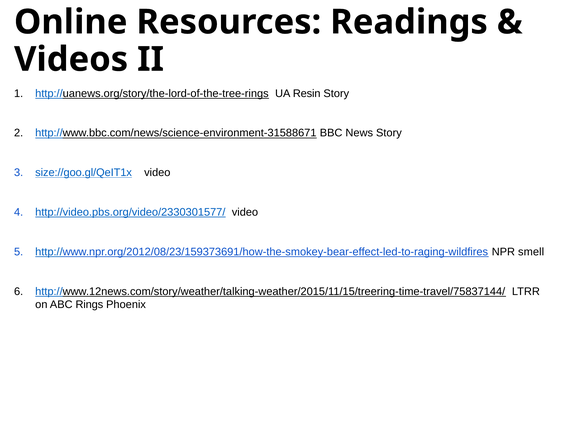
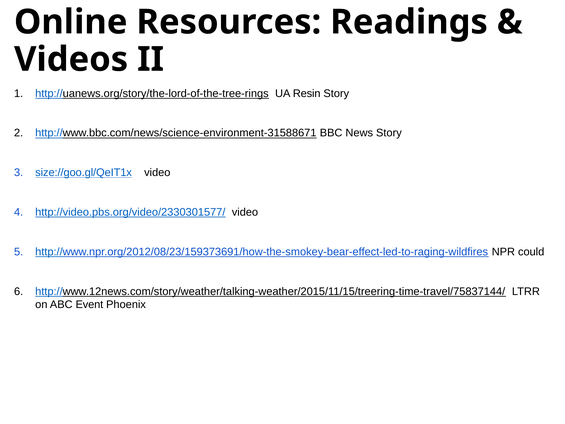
smell: smell -> could
Rings: Rings -> Event
